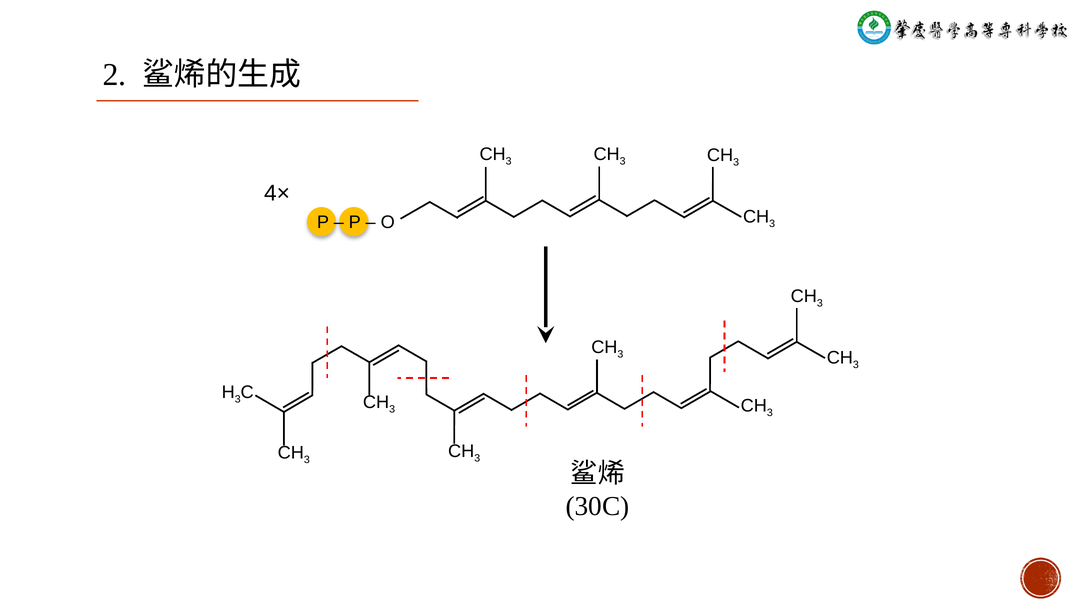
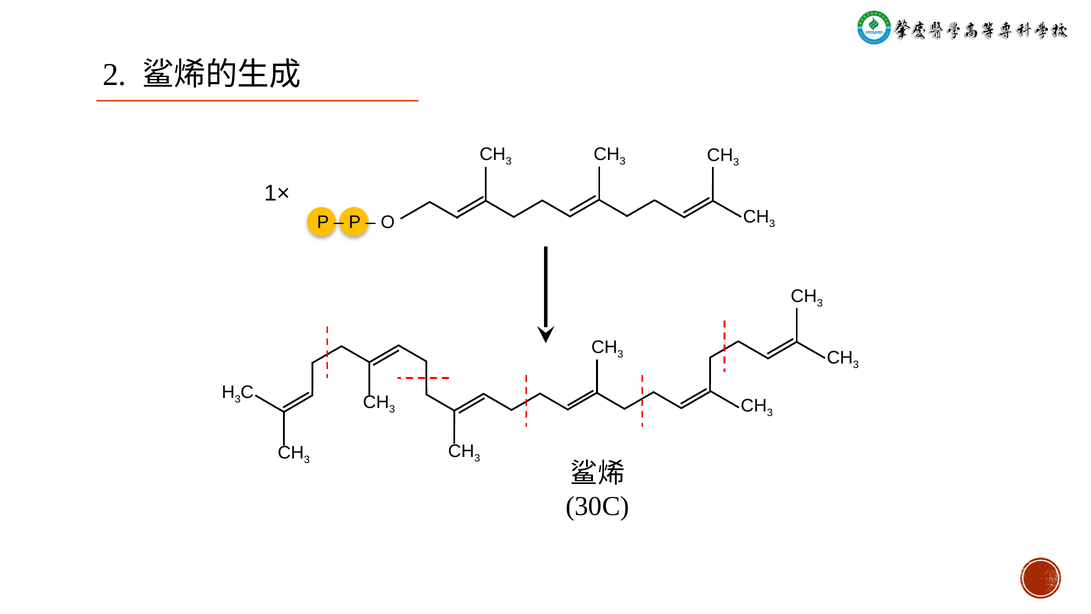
4×: 4× -> 1×
